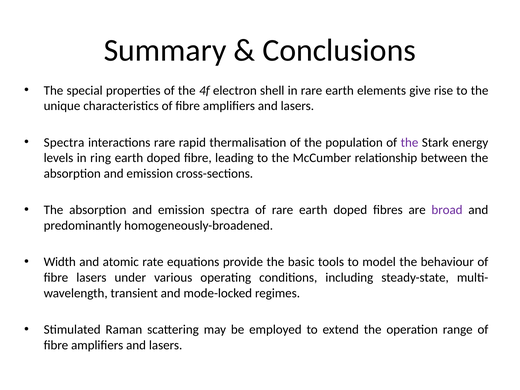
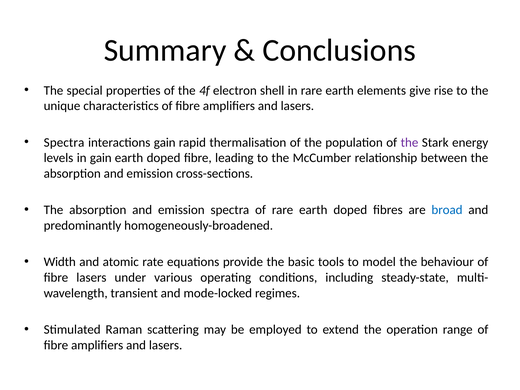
interactions rare: rare -> gain
in ring: ring -> gain
broad colour: purple -> blue
